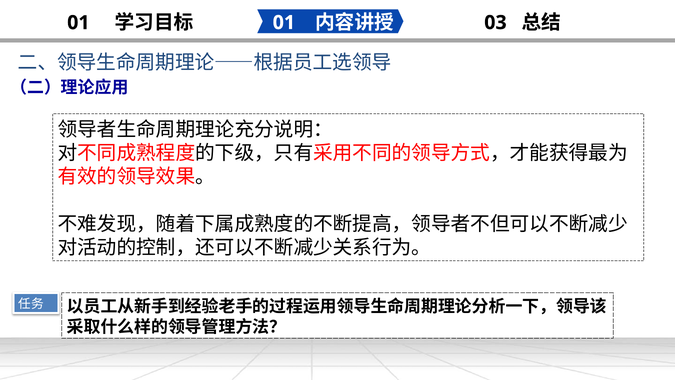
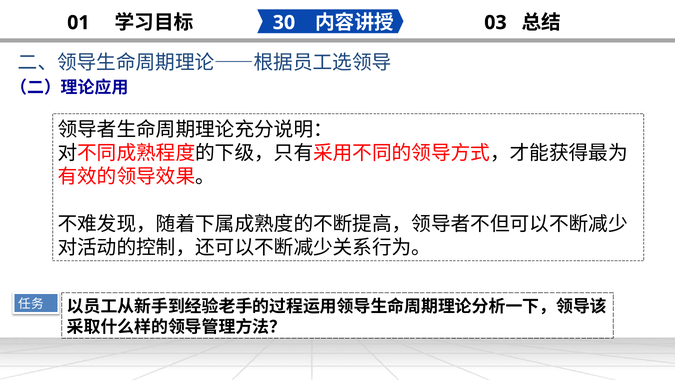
01 at (284, 23): 01 -> 30
